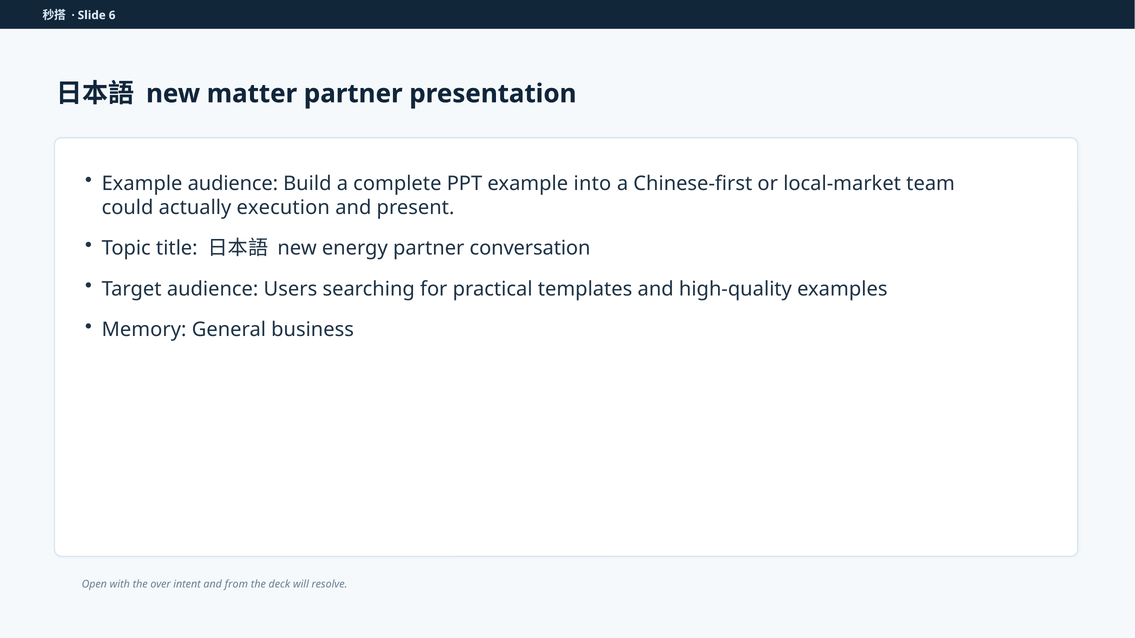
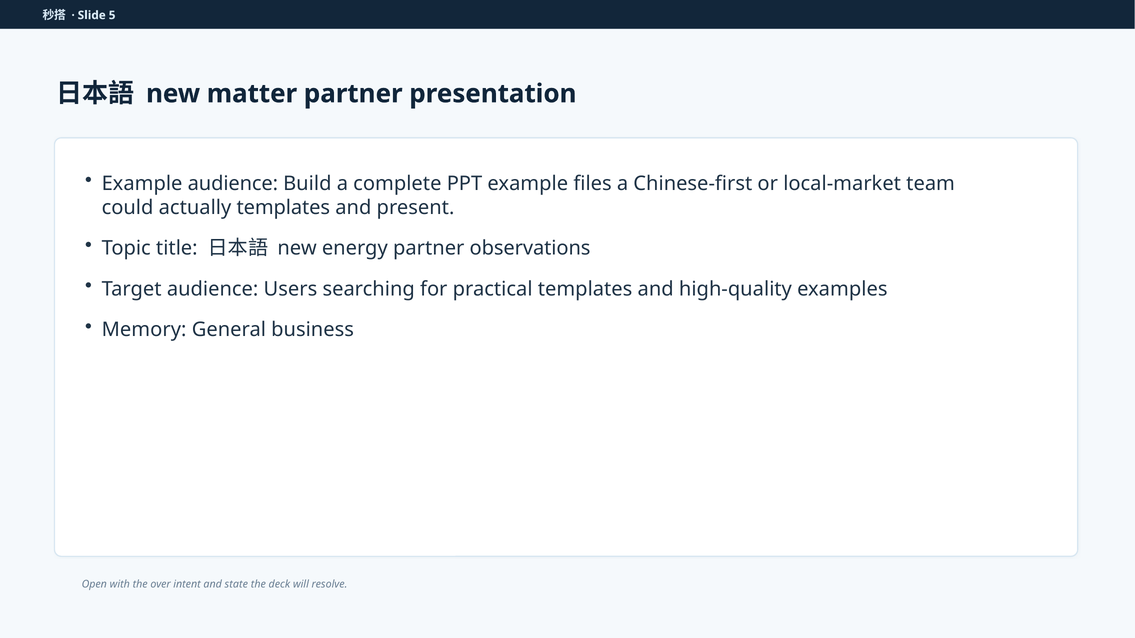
6: 6 -> 5
into: into -> files
actually execution: execution -> templates
conversation: conversation -> observations
from: from -> state
